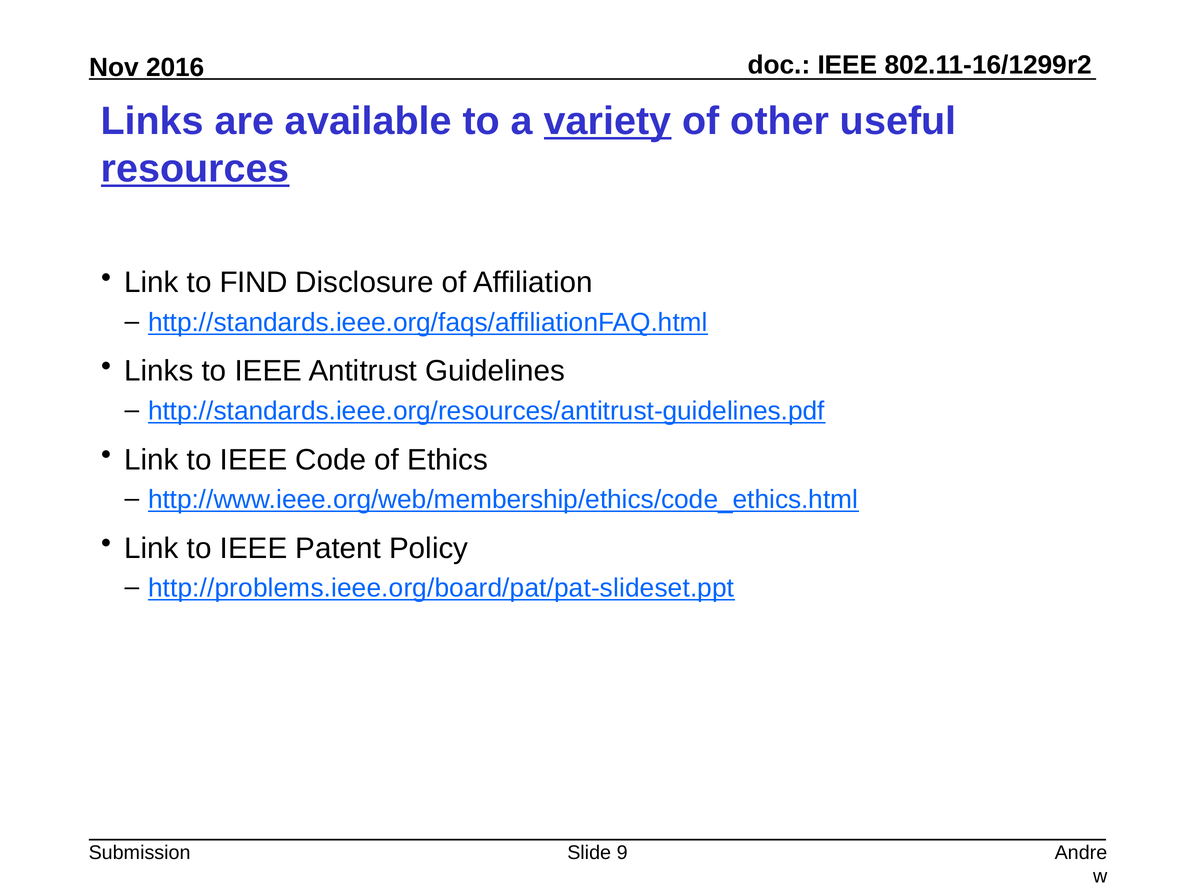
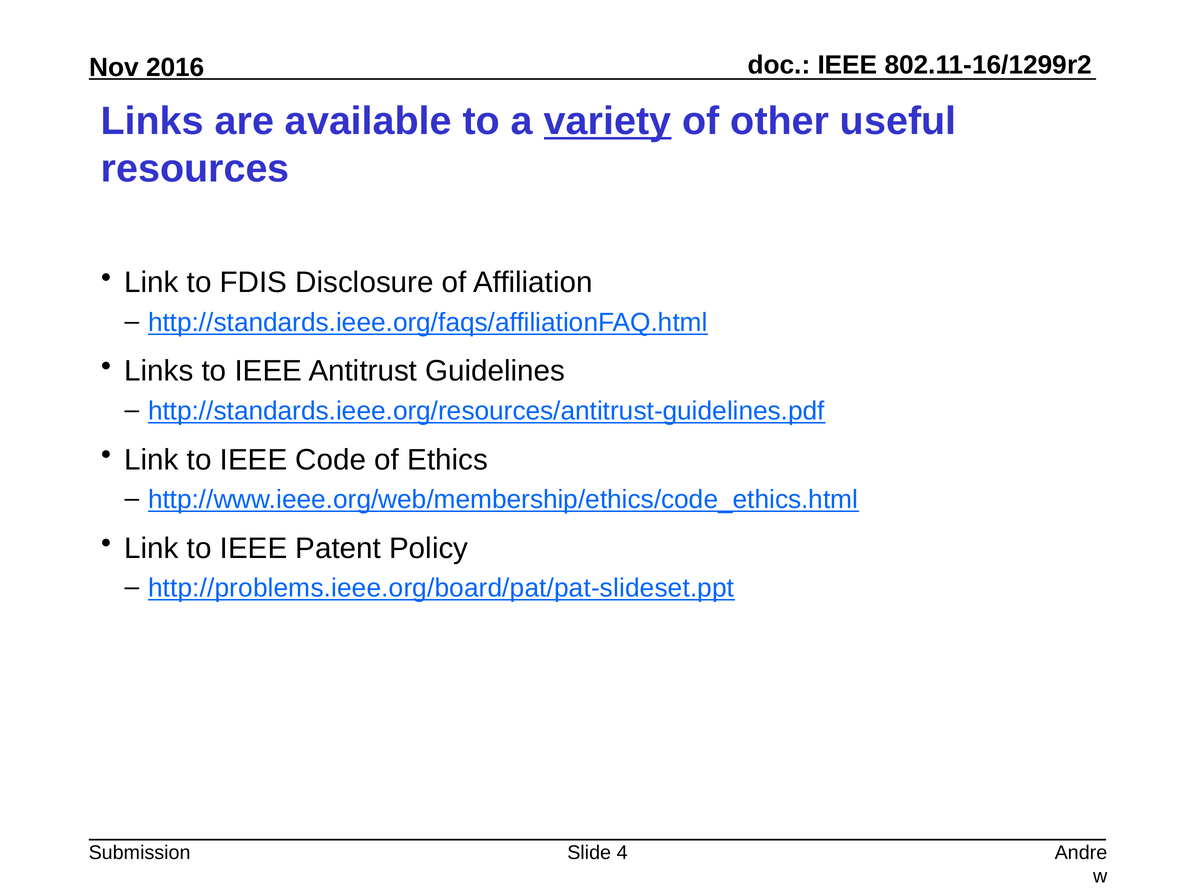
resources underline: present -> none
FIND: FIND -> FDIS
9: 9 -> 4
